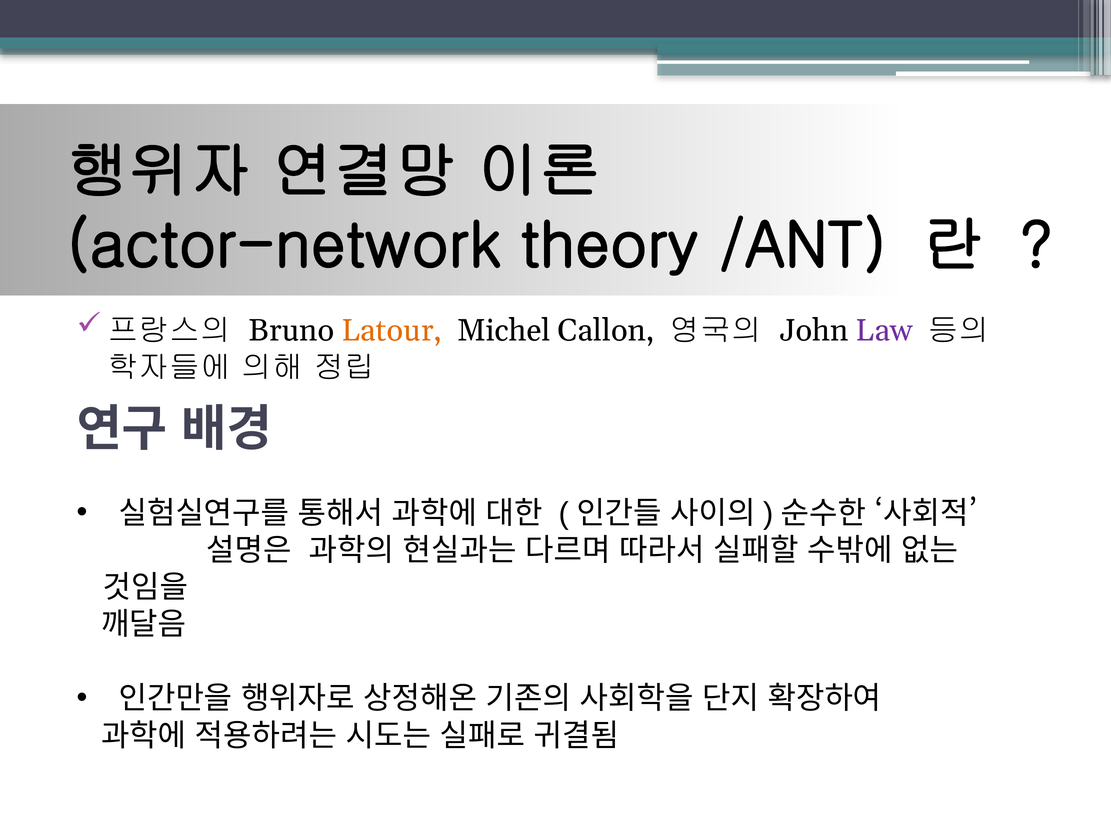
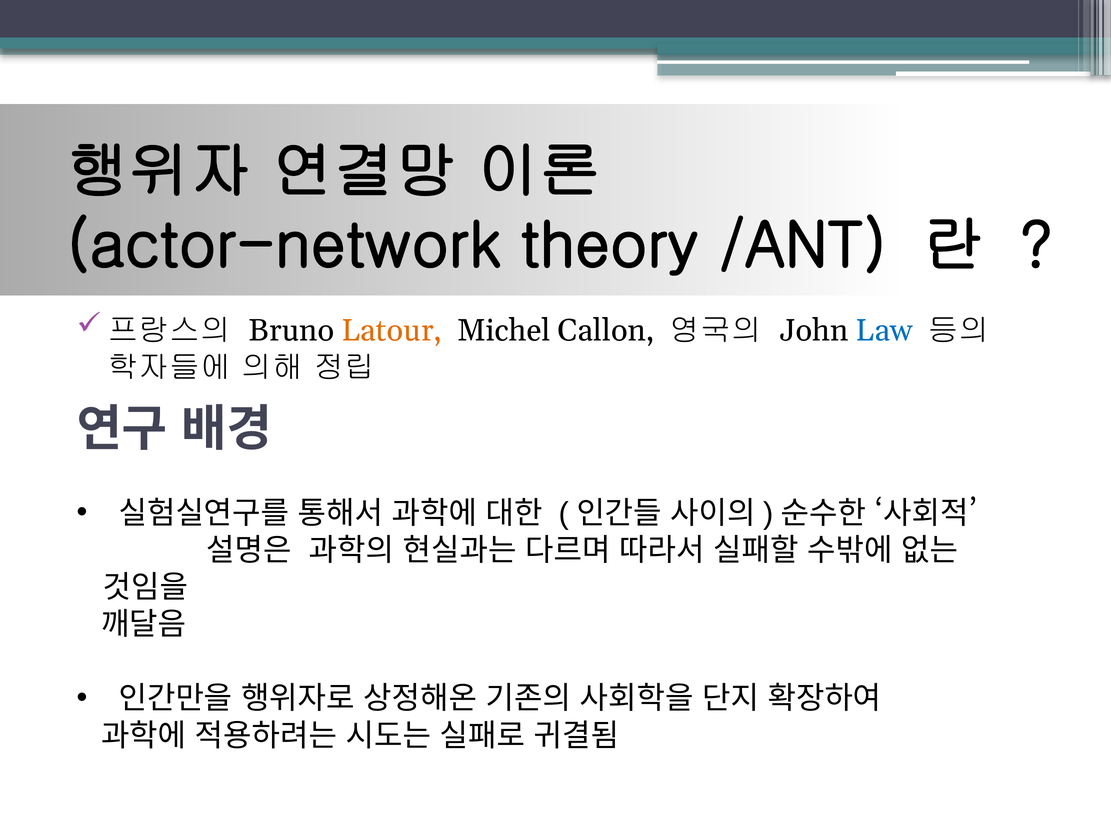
Law colour: purple -> blue
